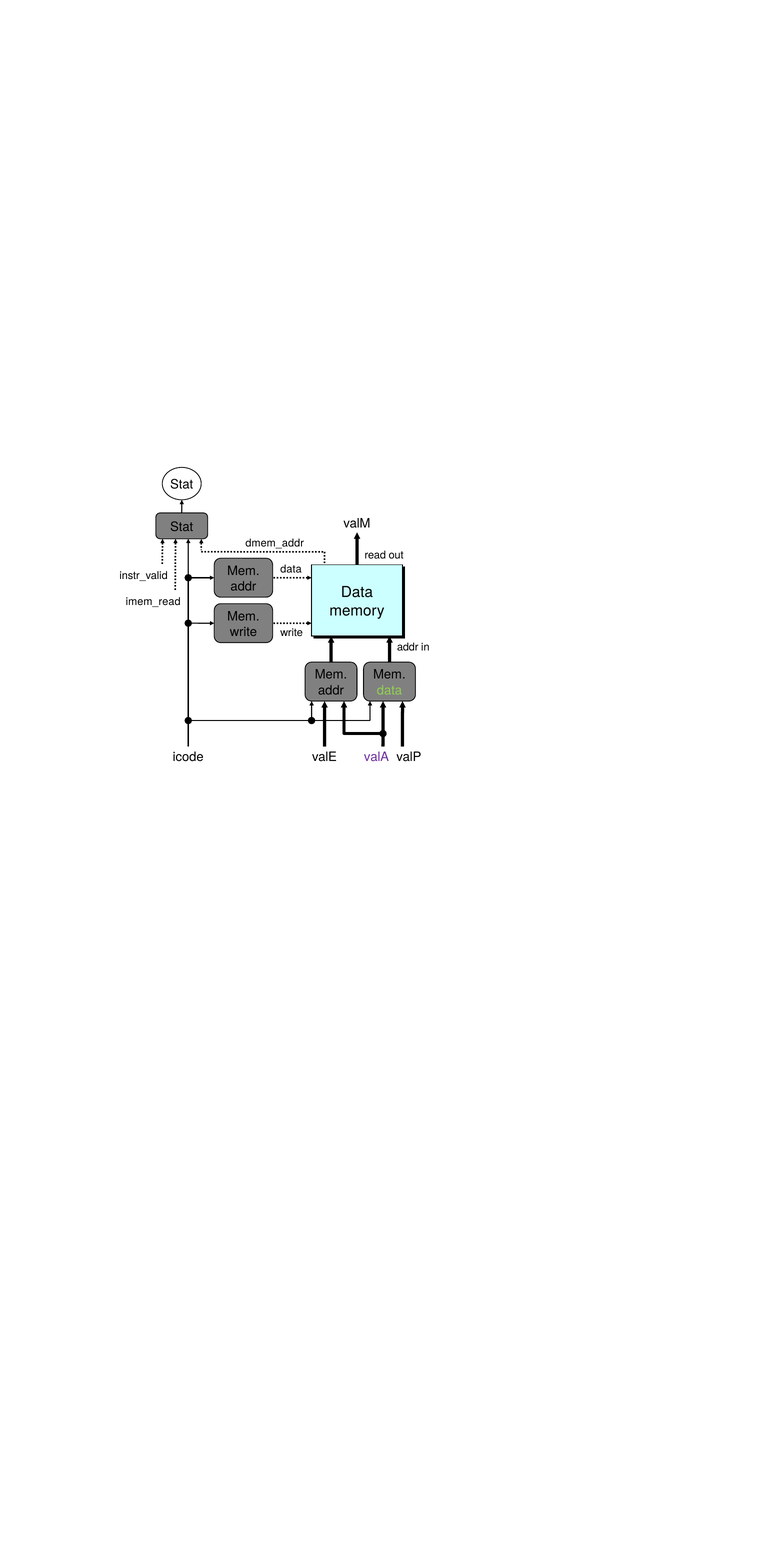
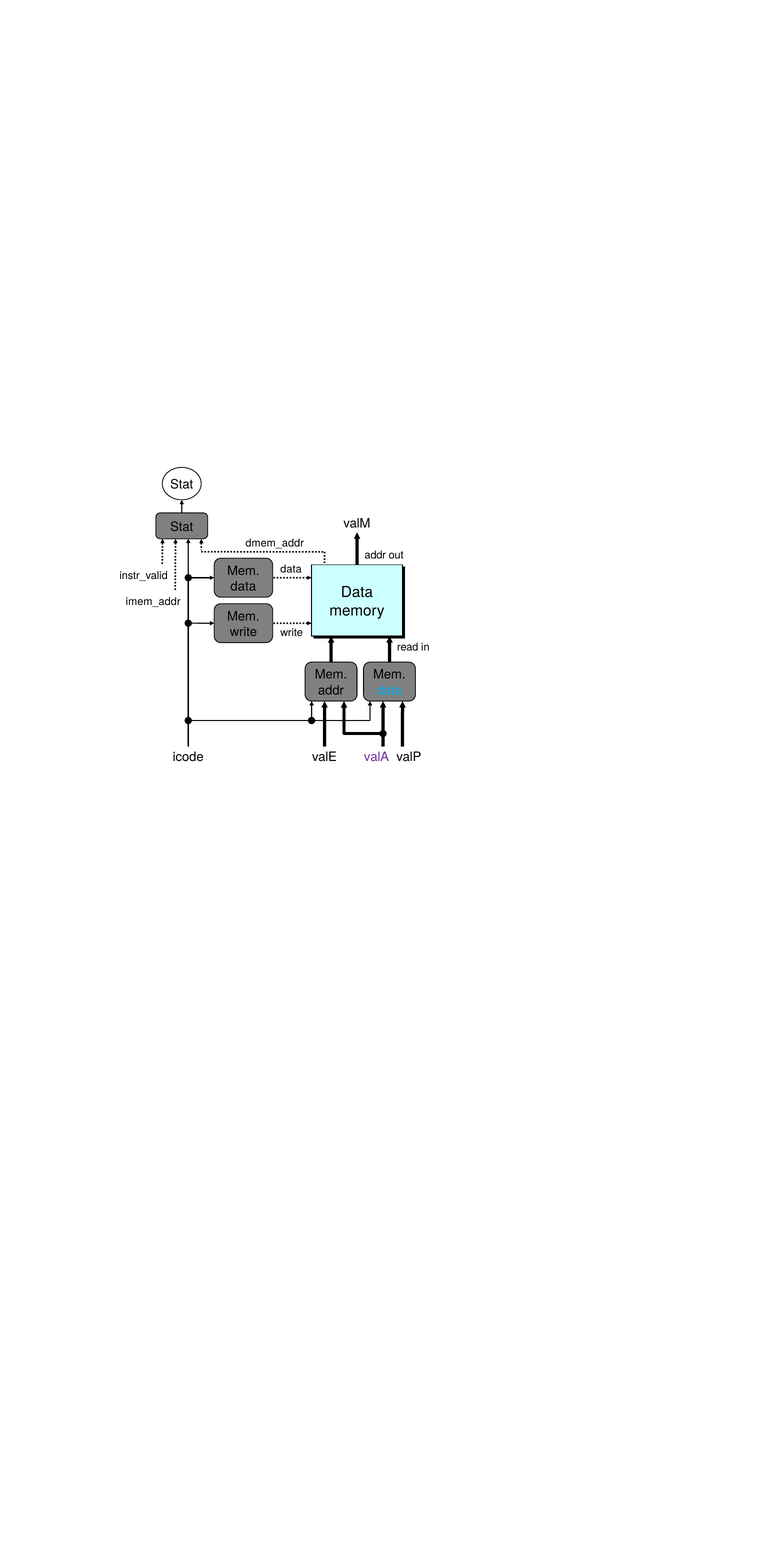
read at (375, 555): read -> addr
addr at (243, 586): addr -> data
imem_read: imem_read -> imem_addr
addr at (408, 647): addr -> read
data at (389, 690) colour: light green -> light blue
